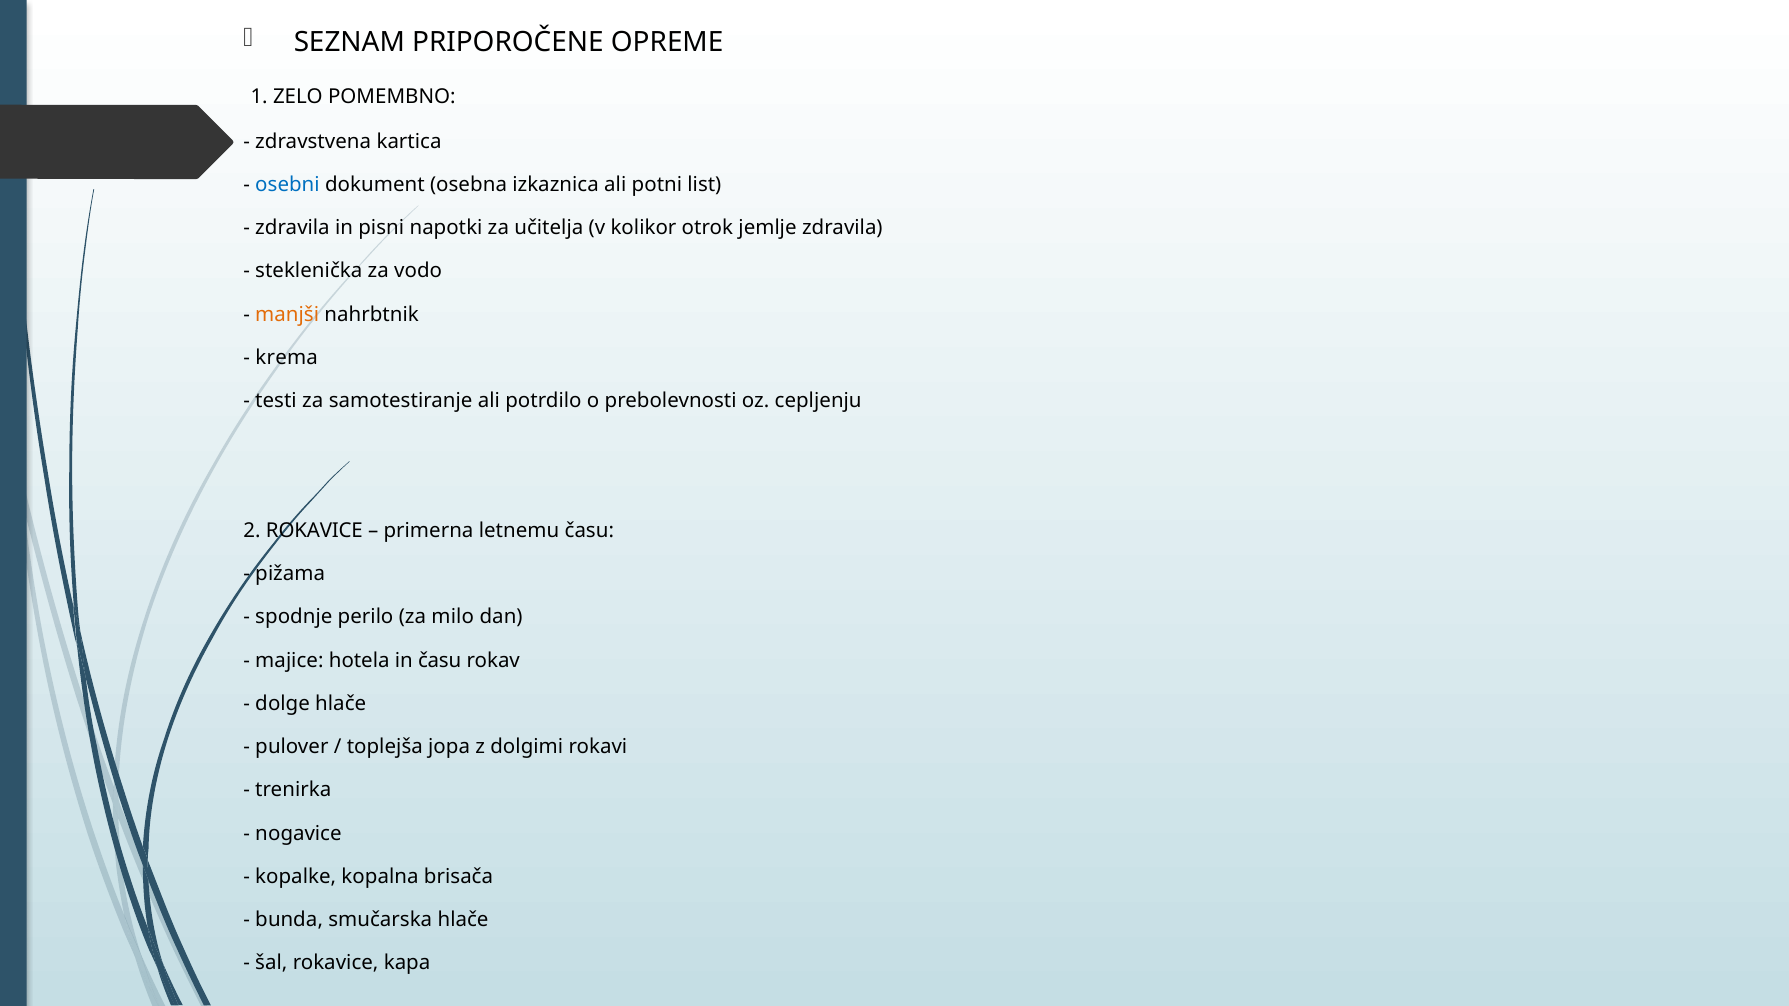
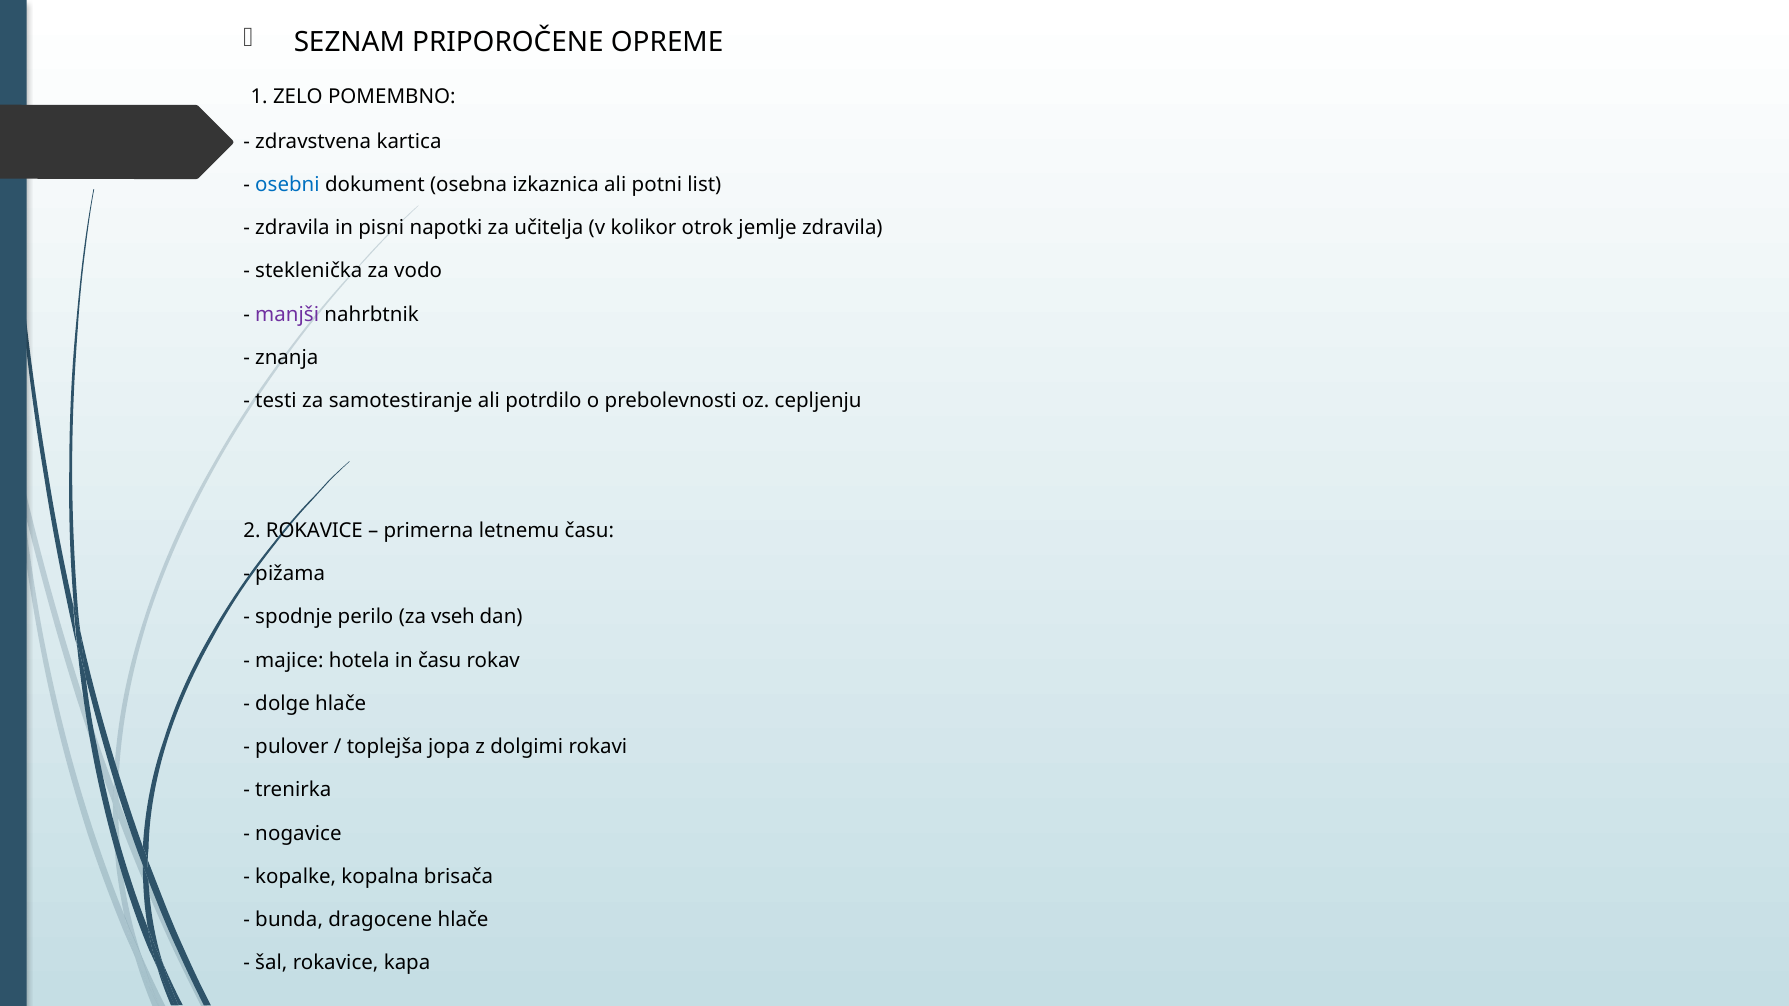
manjši colour: orange -> purple
krema: krema -> znanja
milo: milo -> vseh
smučarska: smučarska -> dragocene
